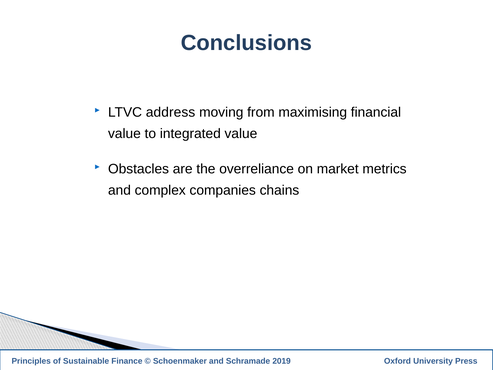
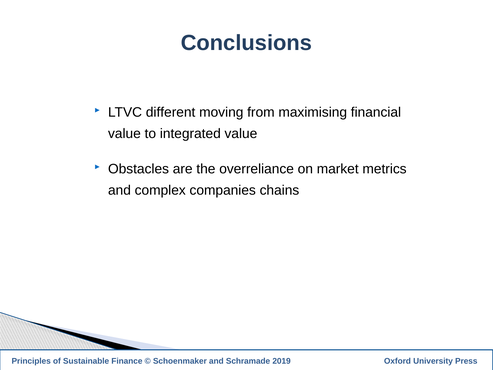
address: address -> different
